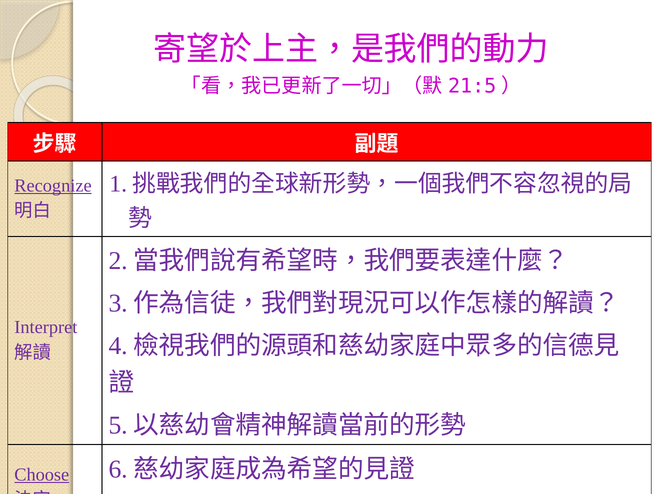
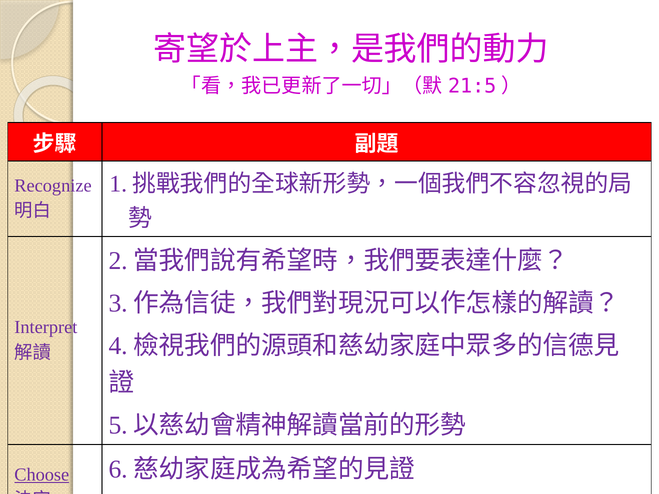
Recognize underline: present -> none
